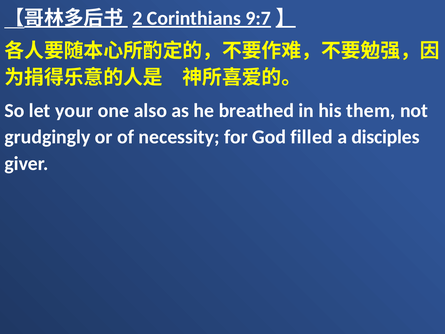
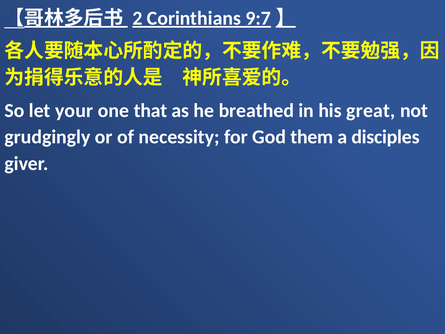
also: also -> that
them: them -> great
filled: filled -> them
